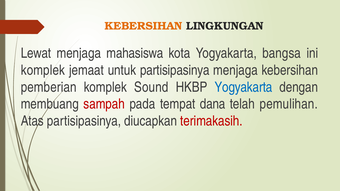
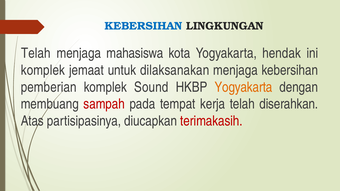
KEBERSIHAN at (144, 26) colour: orange -> blue
Lewat at (36, 53): Lewat -> Telah
bangsa: bangsa -> hendak
untuk partisipasinya: partisipasinya -> dilaksanakan
Yogyakarta at (243, 87) colour: blue -> orange
dana: dana -> kerja
pemulihan: pemulihan -> diserahkan
